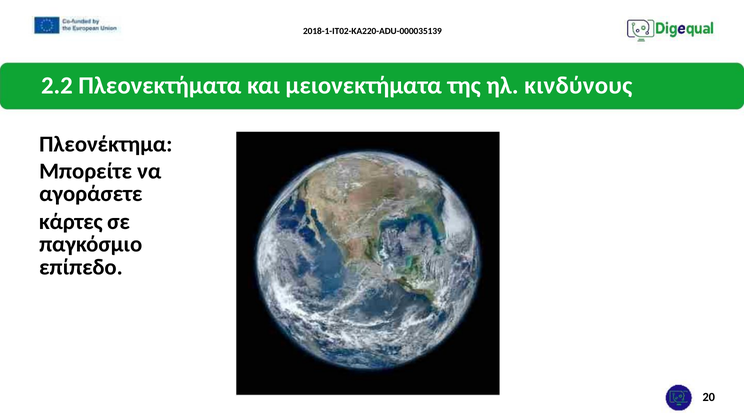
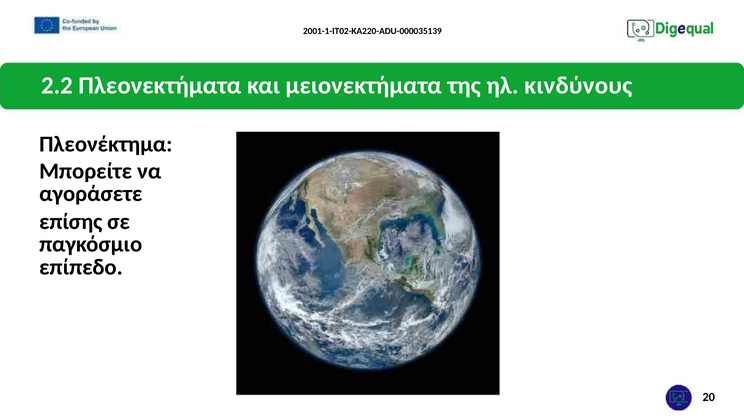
2018-1-IT02-KA220-ADU-000035139: 2018-1-IT02-KA220-ADU-000035139 -> 2001-1-IT02-KA220-ADU-000035139
κάρτες: κάρτες -> επίσης
